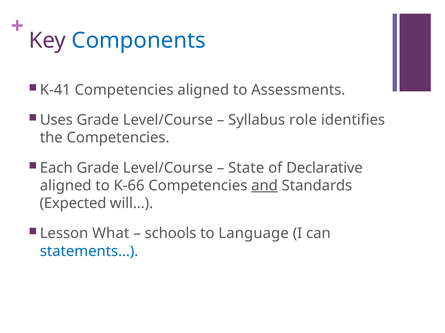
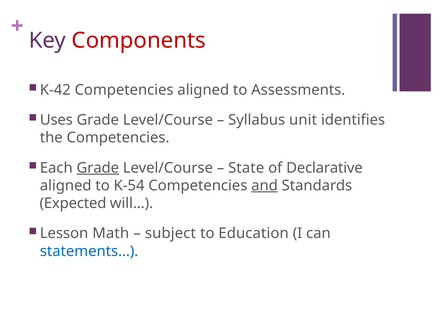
Components colour: blue -> red
K-41: K-41 -> K-42
role: role -> unit
Grade at (98, 168) underline: none -> present
K-66: K-66 -> K-54
What: What -> Math
schools: schools -> subject
Language: Language -> Education
